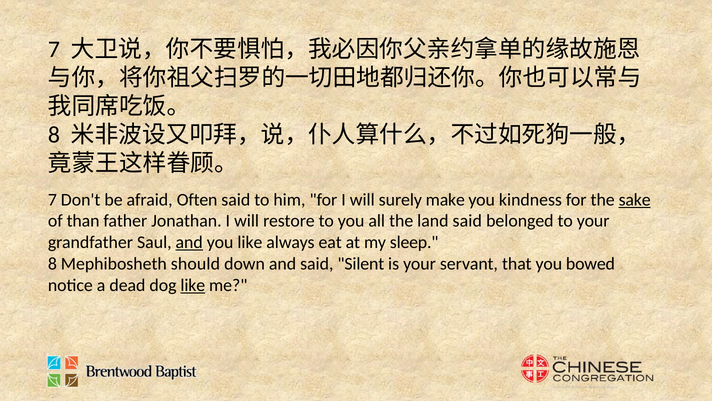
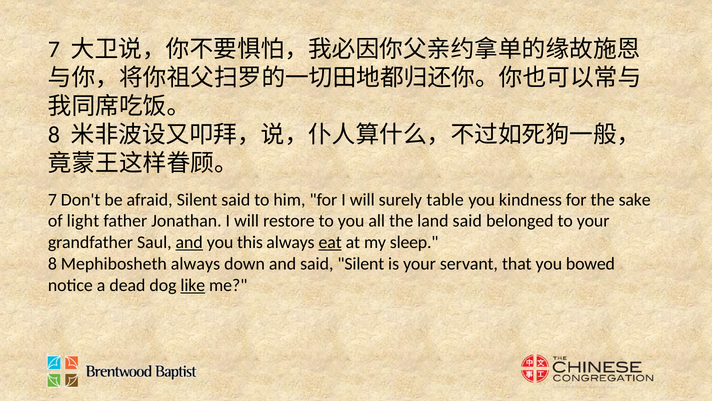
afraid Often: Often -> Silent
make: make -> table
sake underline: present -> none
than: than -> light
you like: like -> this
eat underline: none -> present
Mephibosheth should: should -> always
